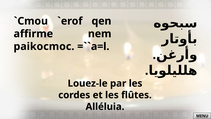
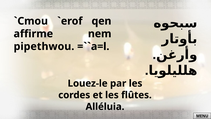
paikocmoc: paikocmoc -> pipethwou
